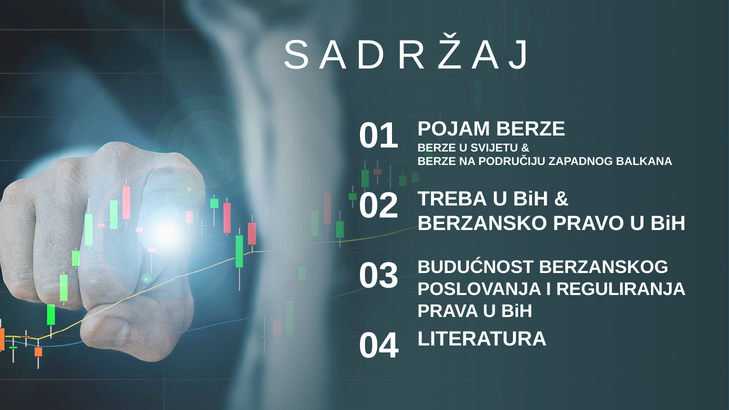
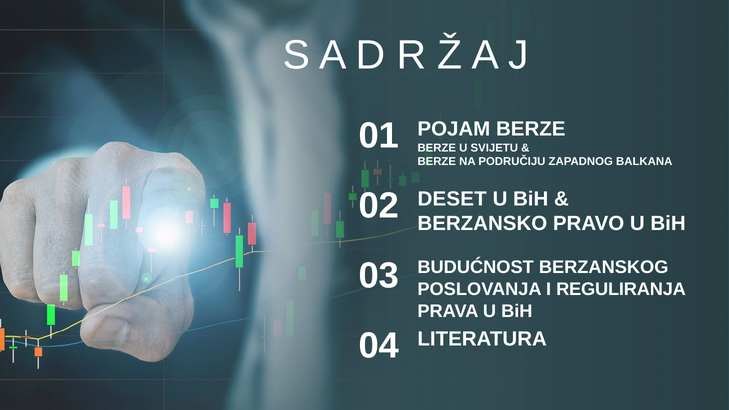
TREBA: TREBA -> DESET
